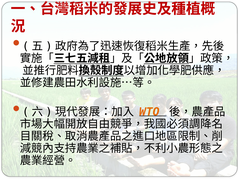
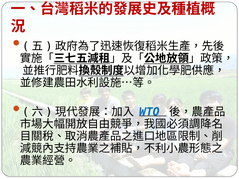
WTO colour: orange -> blue
